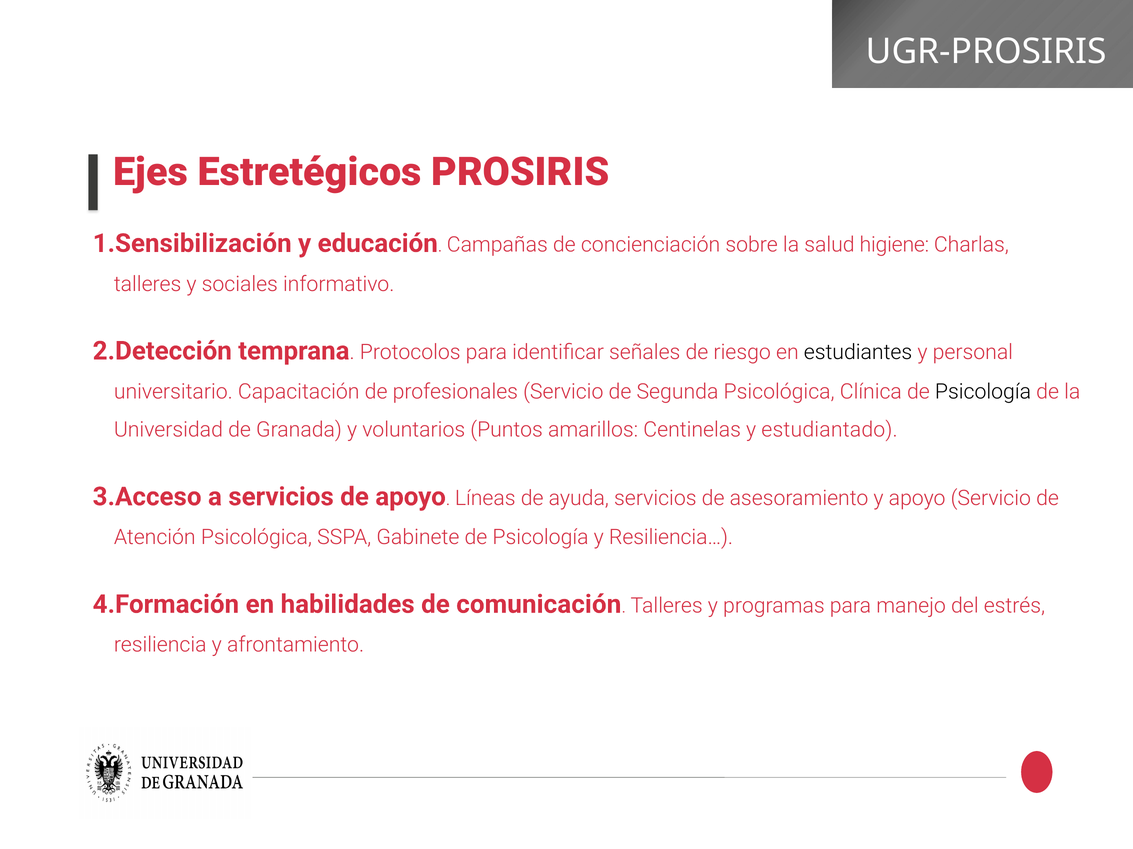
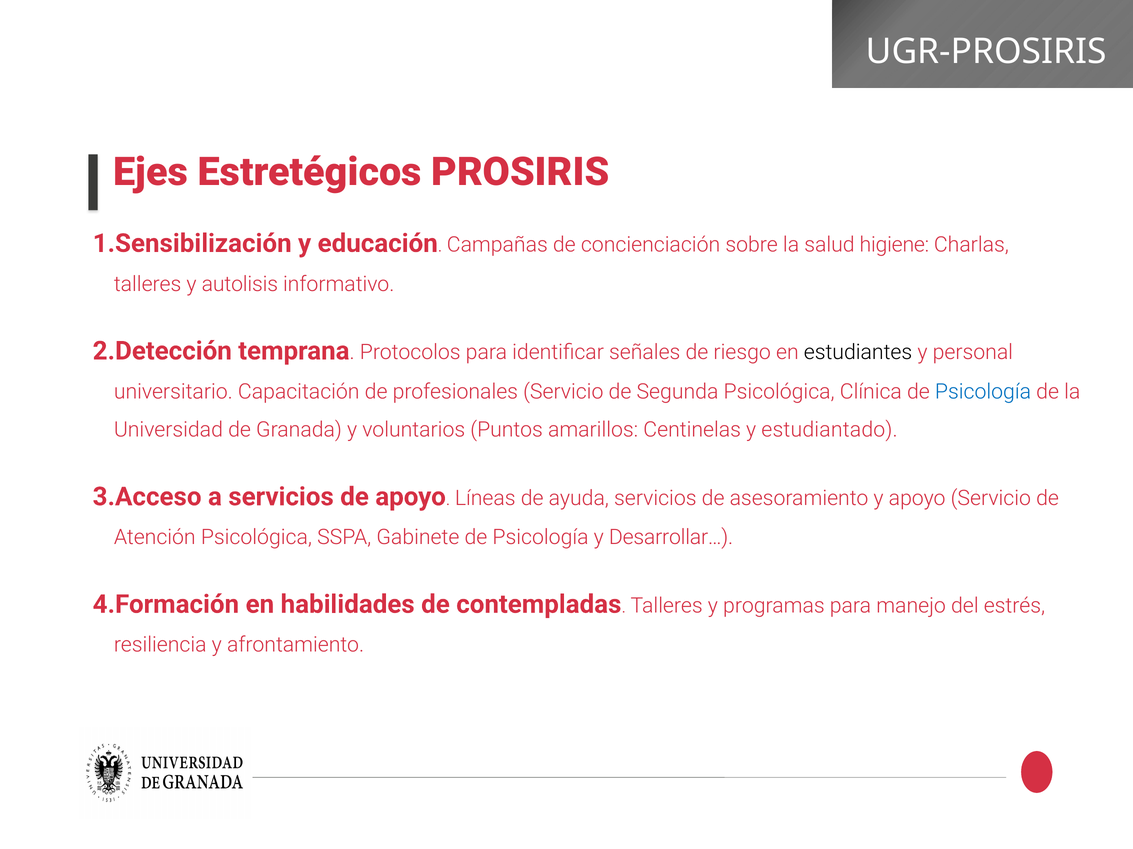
sociales: sociales -> autolisis
Psicología at (983, 392) colour: black -> blue
Resiliencia…: Resiliencia… -> Desarrollar…
comunicación: comunicación -> contempladas
